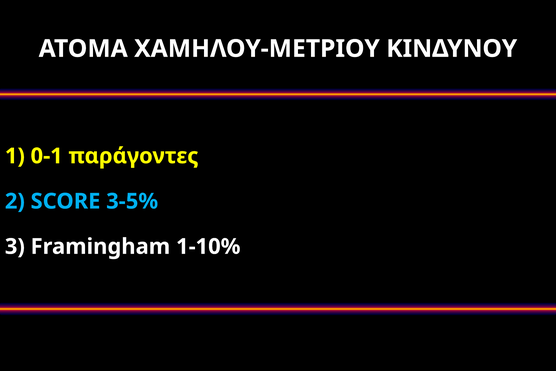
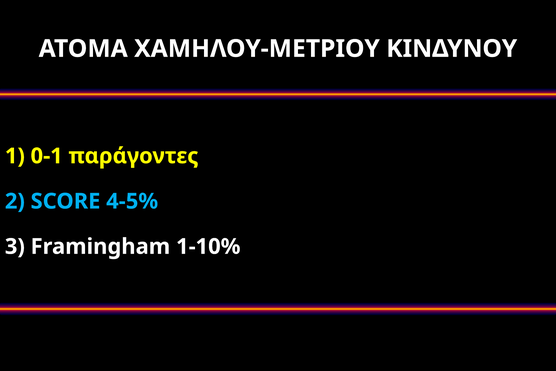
3-5%: 3-5% -> 4-5%
